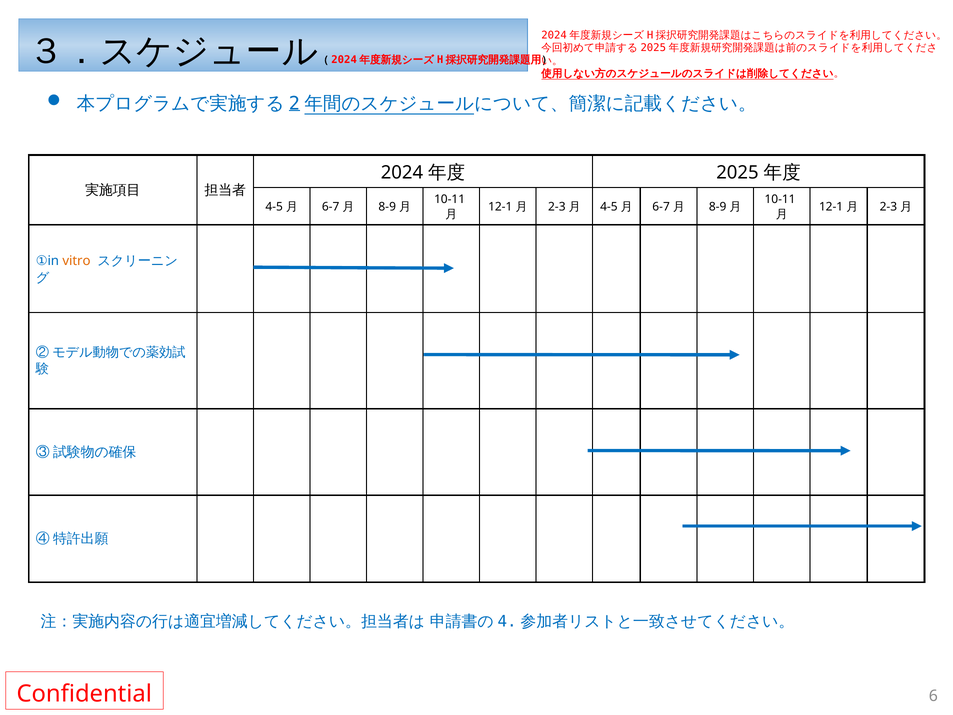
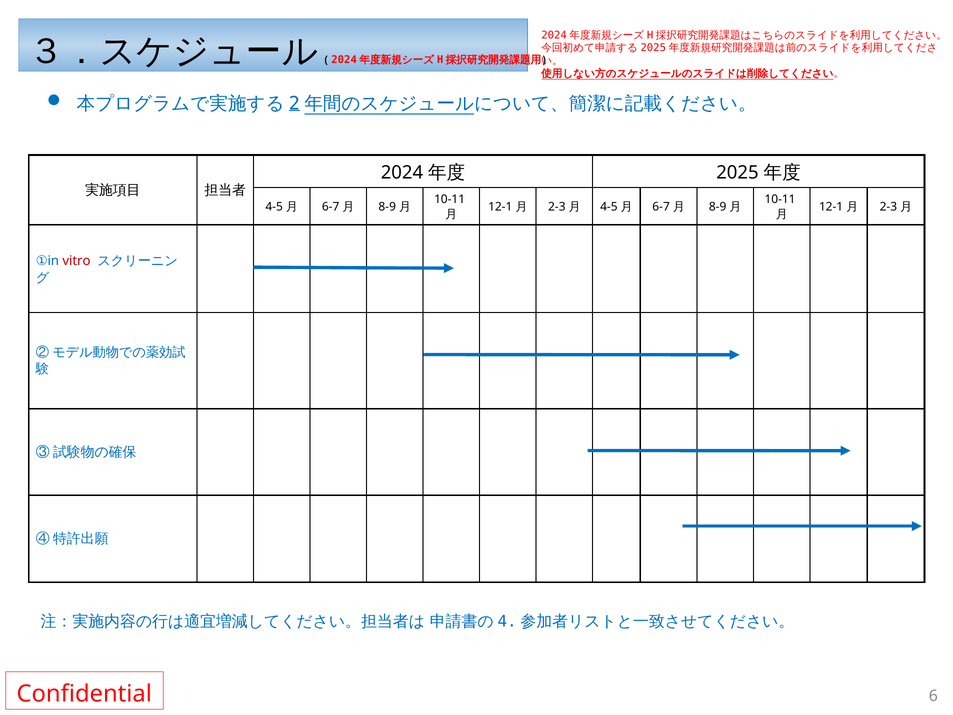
vitro colour: orange -> red
